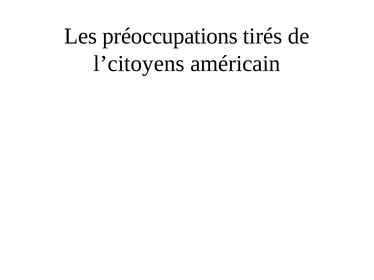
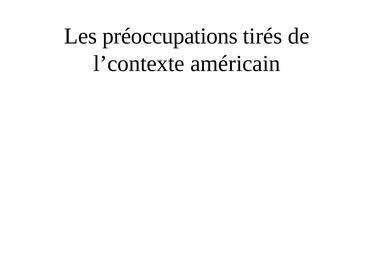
l’citoyens: l’citoyens -> l’contexte
